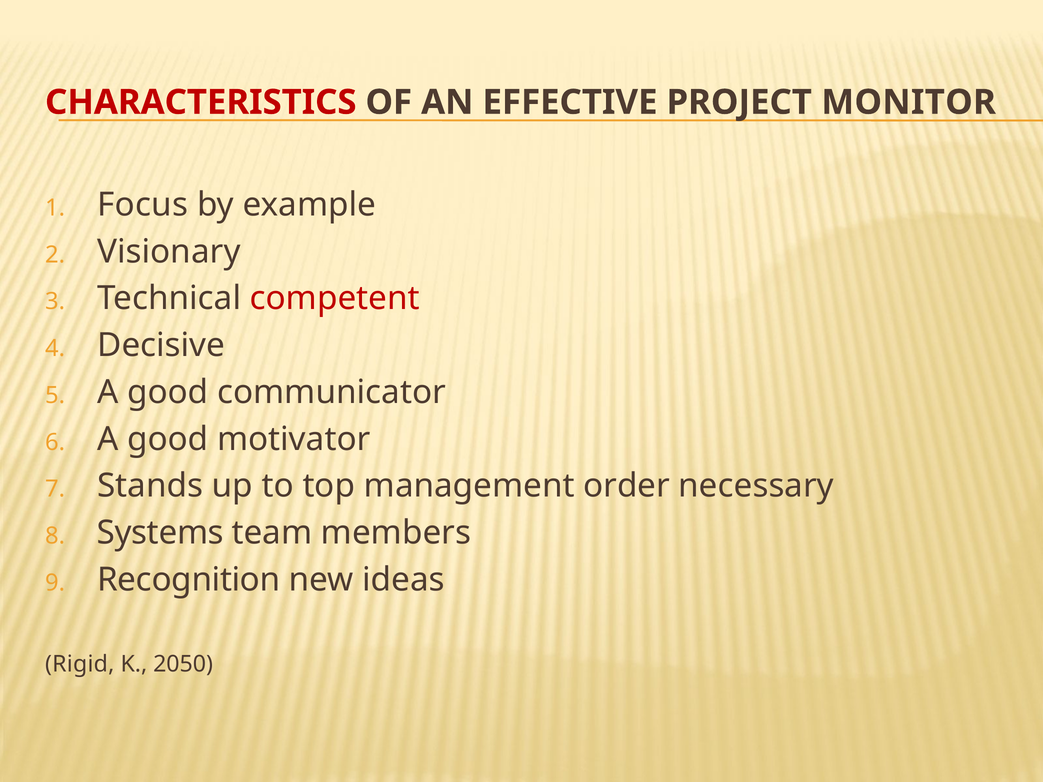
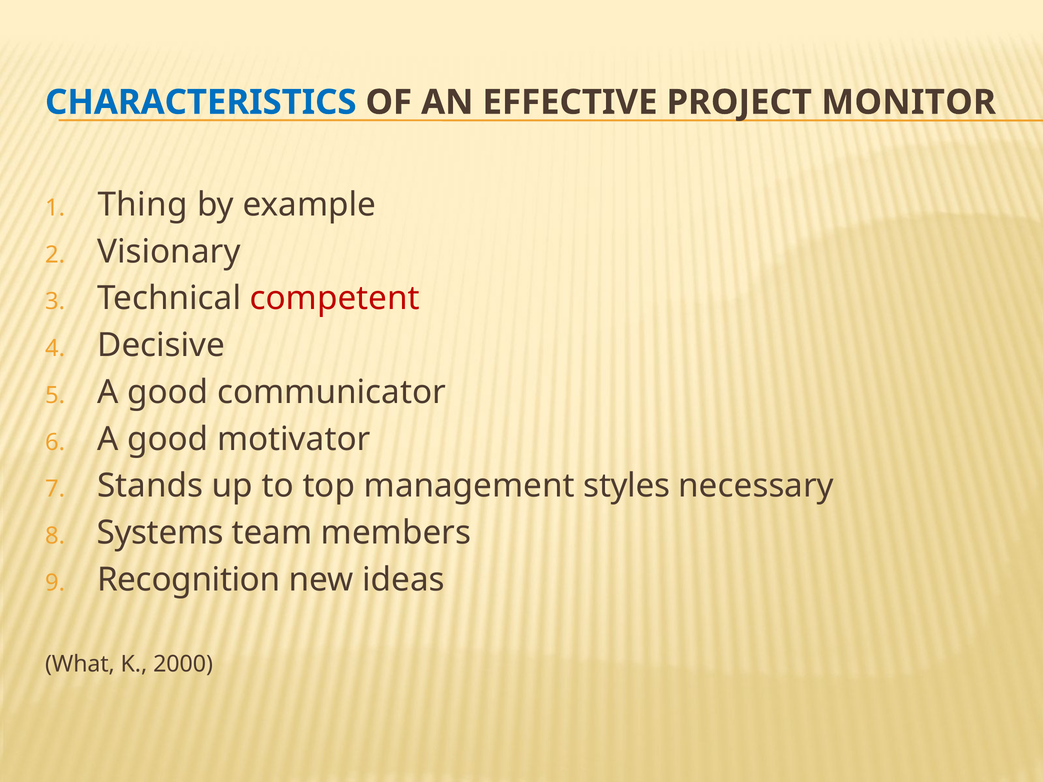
CHARACTERISTICS colour: red -> blue
Focus: Focus -> Thing
order: order -> styles
Rigid: Rigid -> What
2050: 2050 -> 2000
